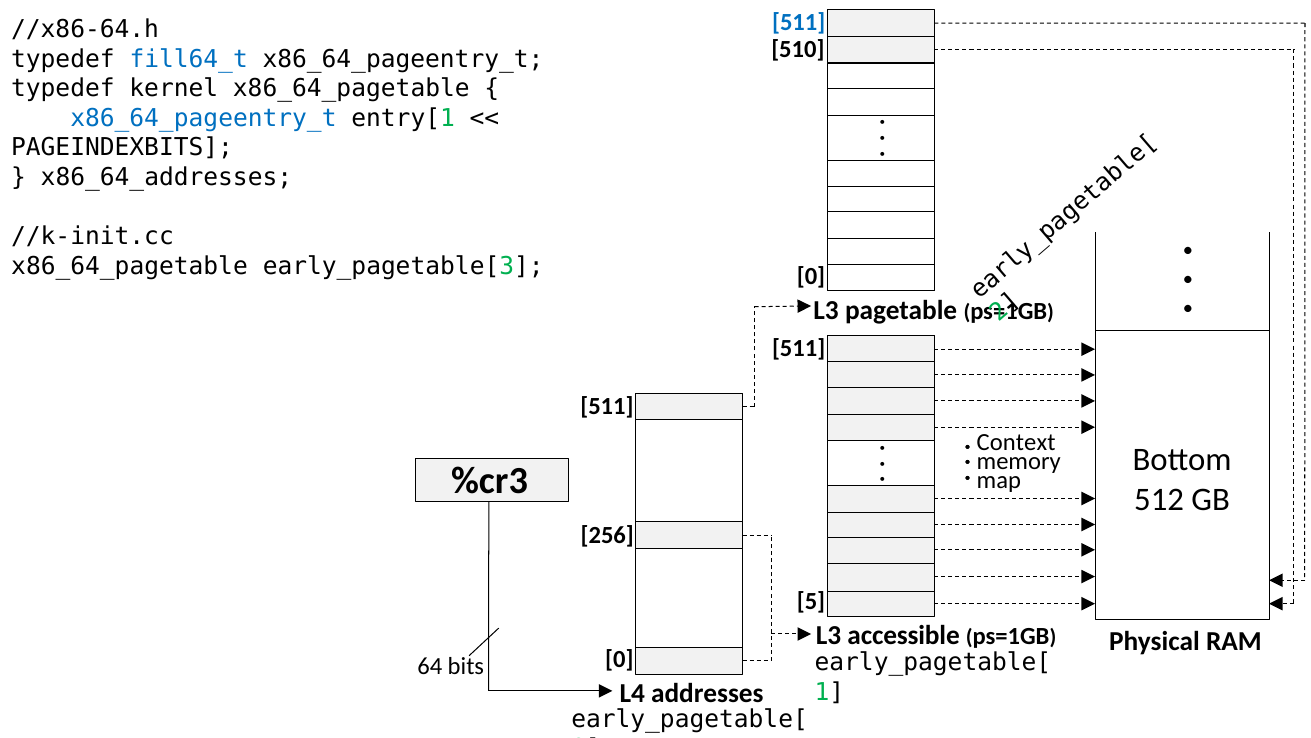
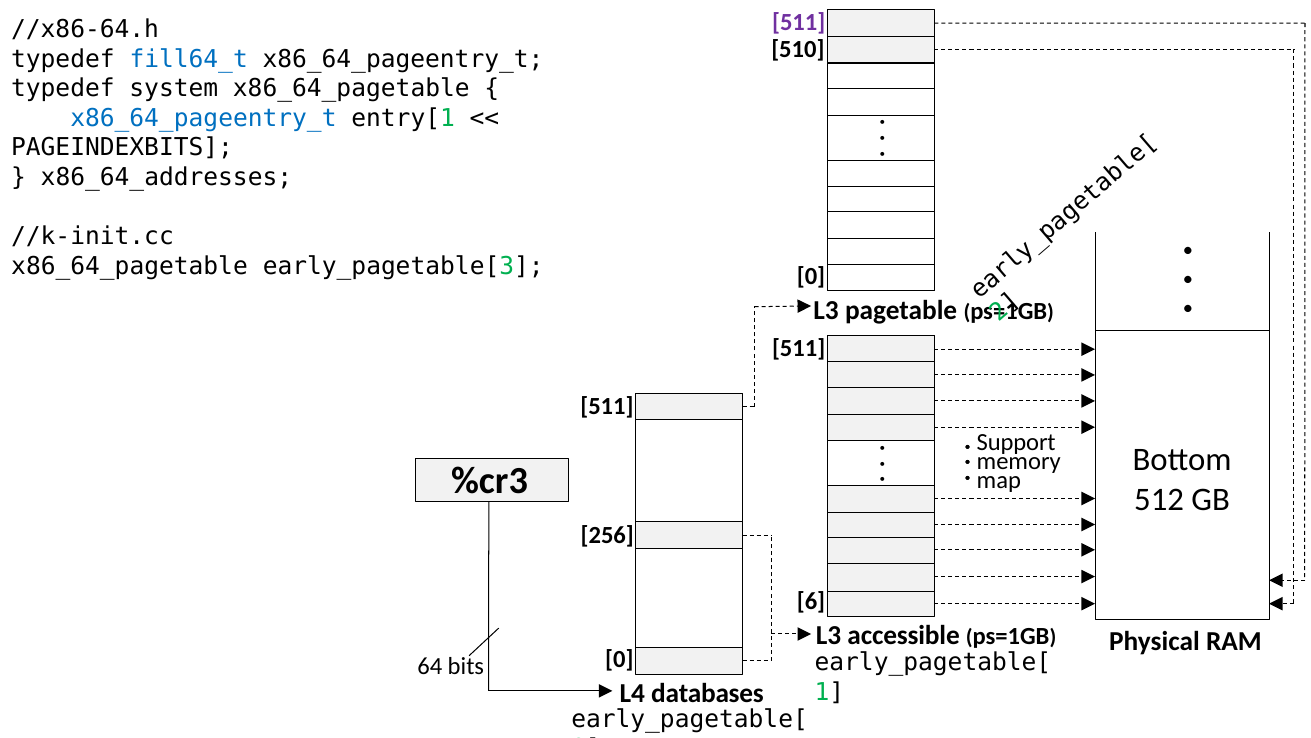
511 at (799, 23) colour: blue -> purple
kernel: kernel -> system
Context: Context -> Support
5: 5 -> 6
addresses: addresses -> databases
